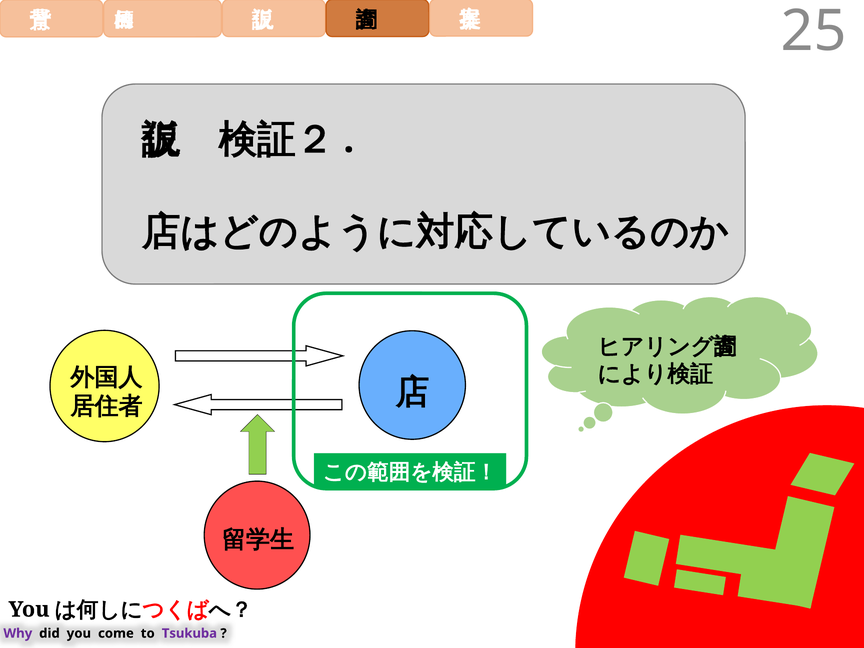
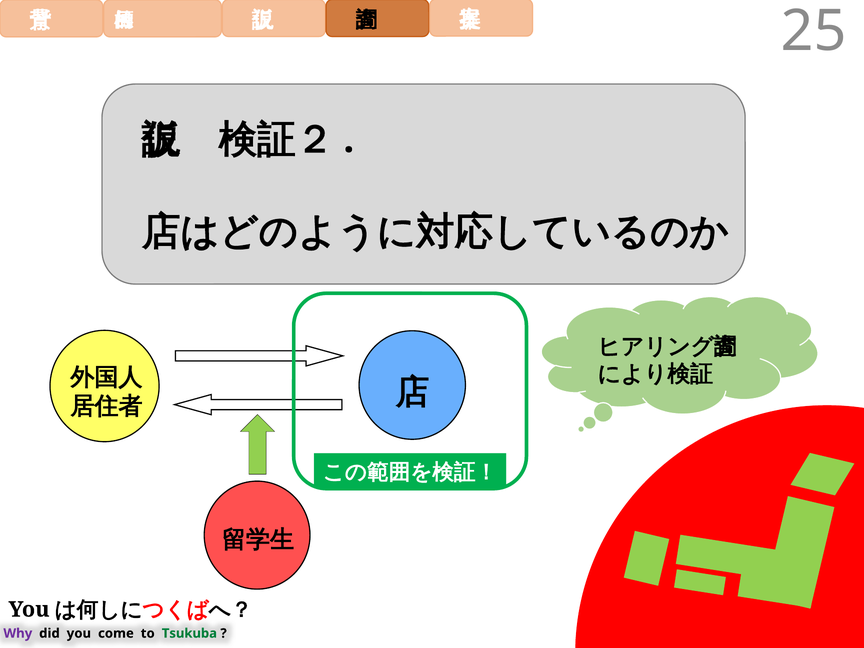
Tsukuba colour: purple -> green
